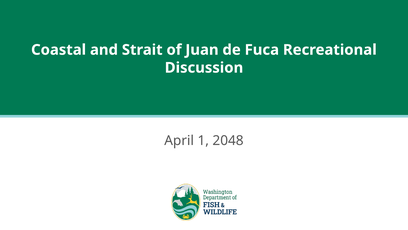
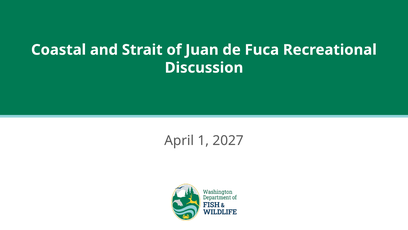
2048: 2048 -> 2027
